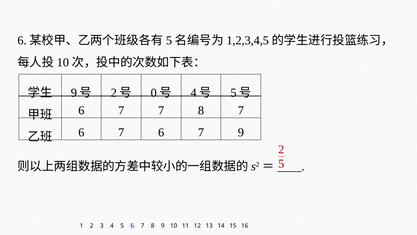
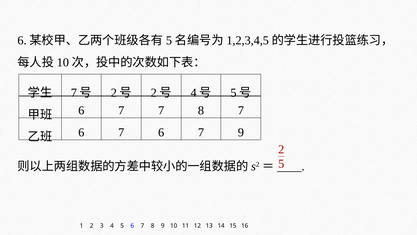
9 at (74, 93): 9 -> 7
0 at (154, 93): 0 -> 2
